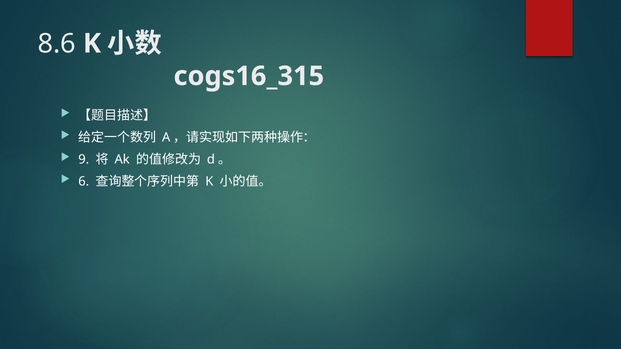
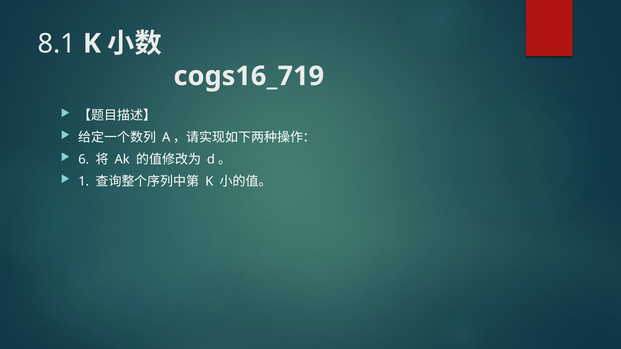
8.6: 8.6 -> 8.1
cogs16_315: cogs16_315 -> cogs16_719
9: 9 -> 6
6: 6 -> 1
